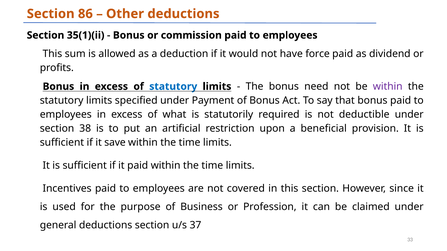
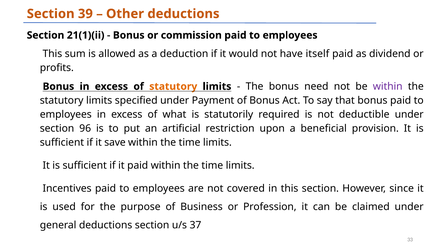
86: 86 -> 39
35(1)(ii: 35(1)(ii -> 21(1)(ii
force: force -> itself
statutory at (173, 87) colour: blue -> orange
38: 38 -> 96
